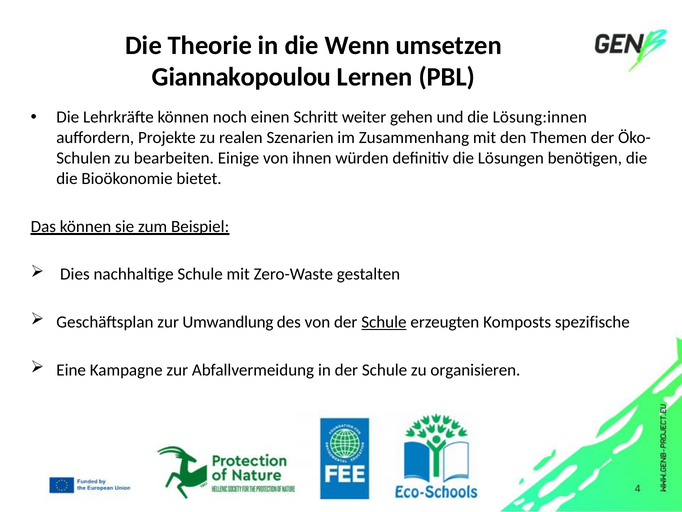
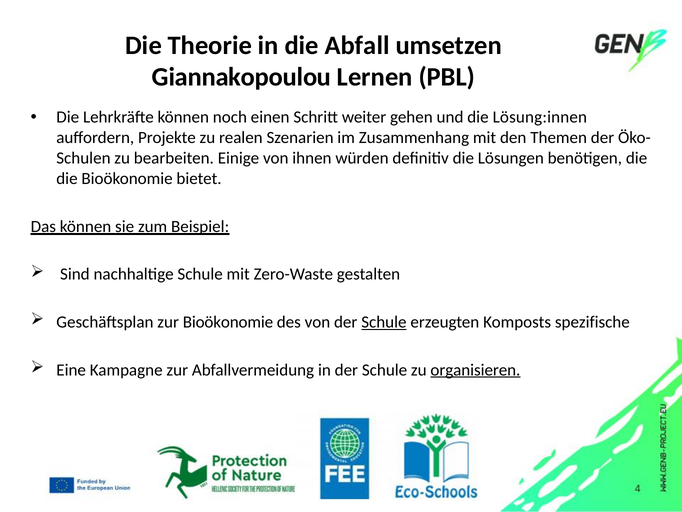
Wenn: Wenn -> Abfall
Dies: Dies -> Sind
zur Umwandlung: Umwandlung -> Bioökonomie
organisieren underline: none -> present
